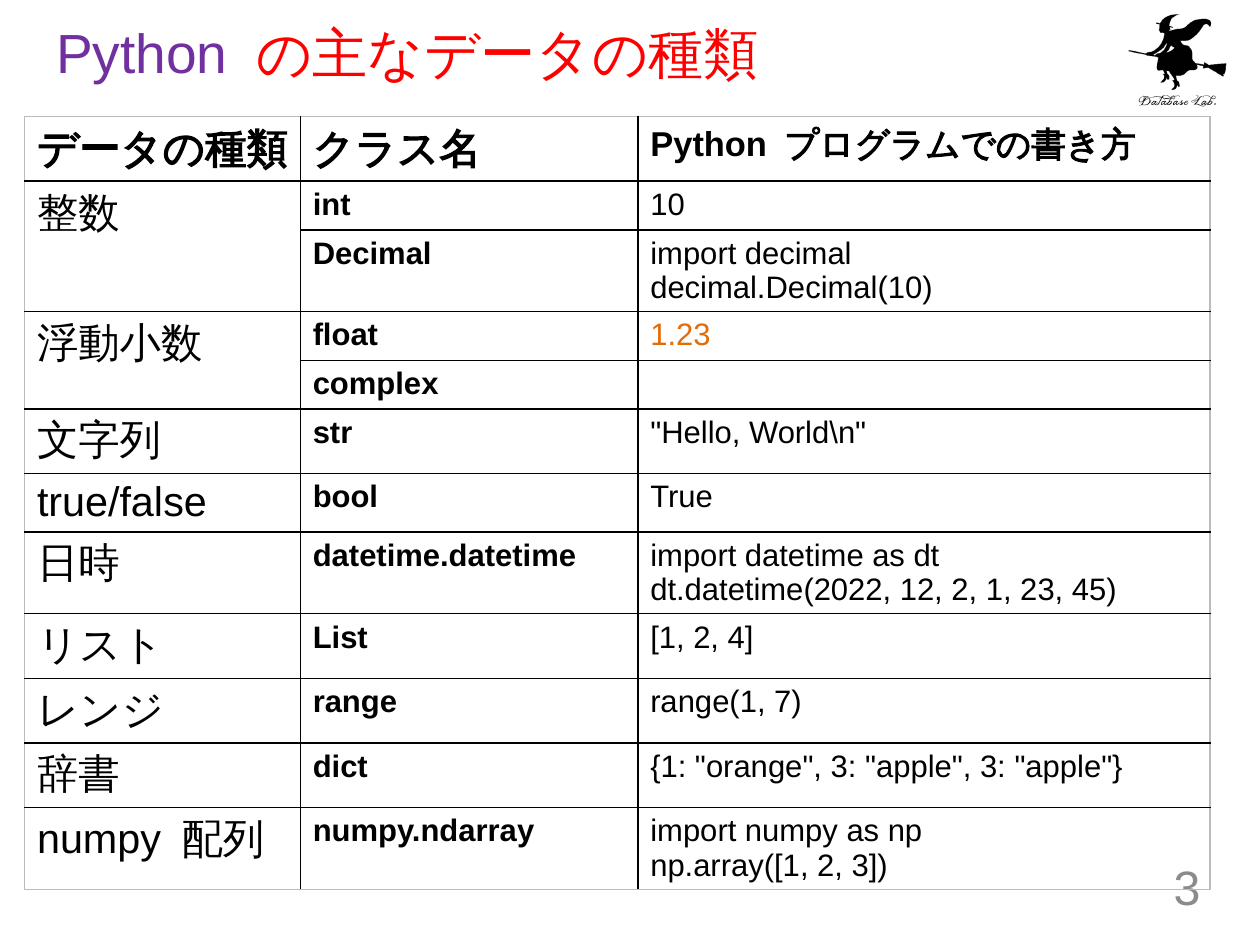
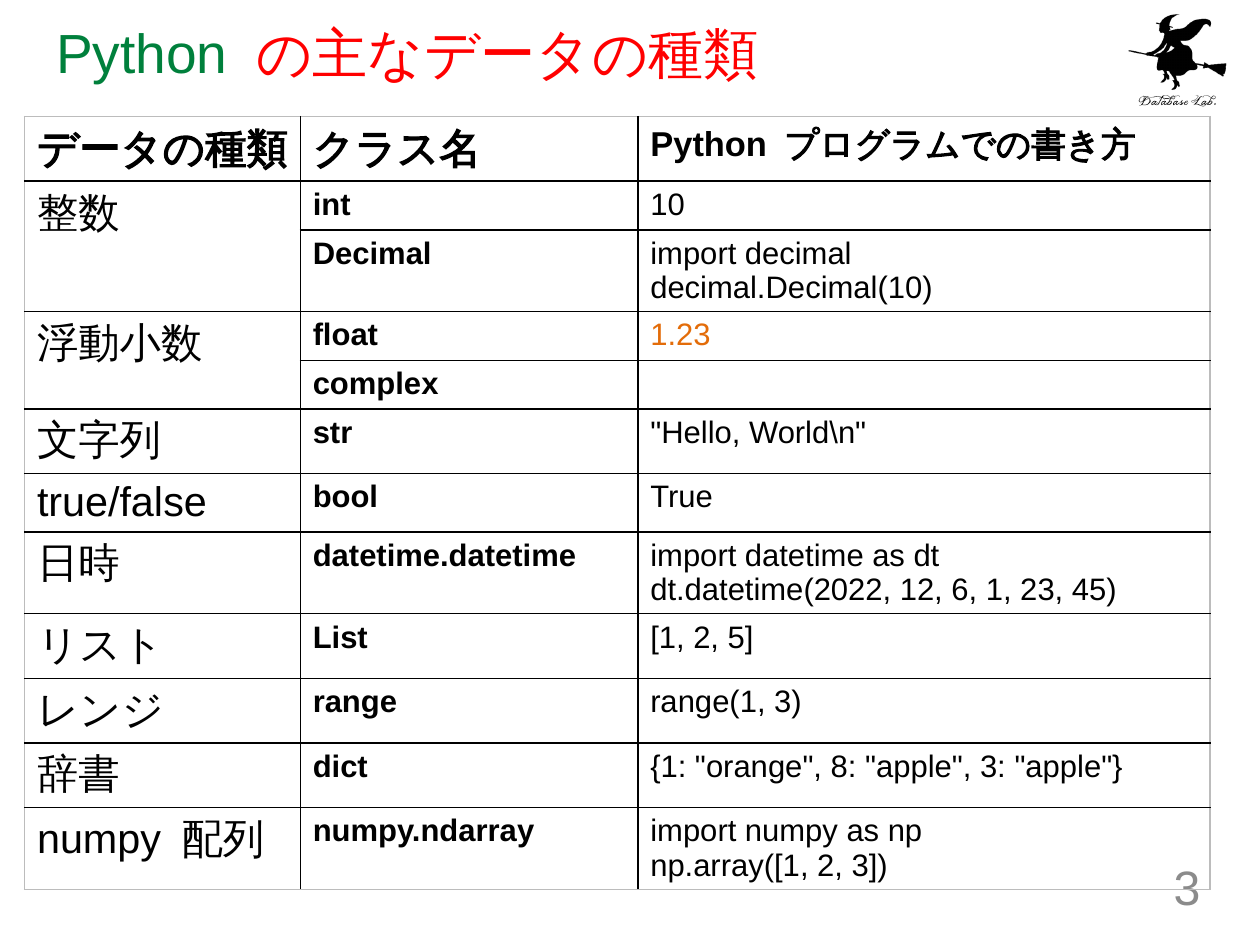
Python at (142, 55) colour: purple -> green
12 2: 2 -> 6
4: 4 -> 5
range(1 7: 7 -> 3
orange 3: 3 -> 8
